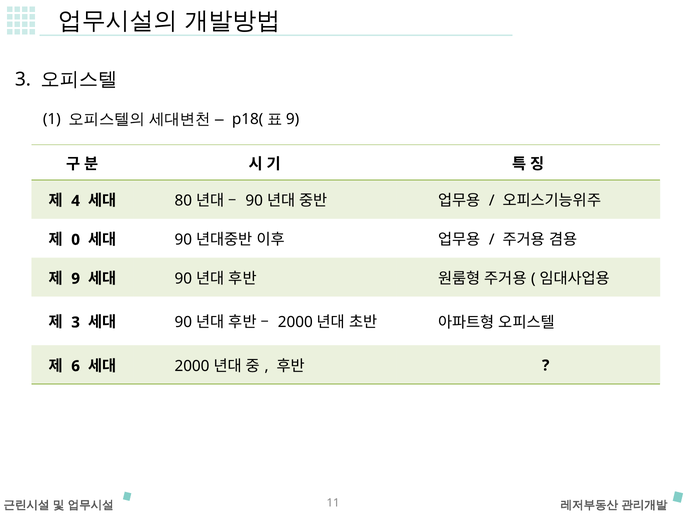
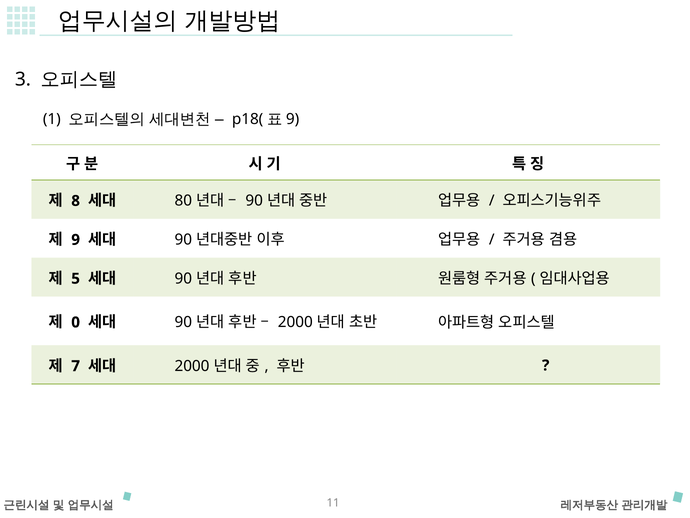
4: 4 -> 8
0: 0 -> 9
9: 9 -> 5
3 at (76, 322): 3 -> 0
6: 6 -> 7
